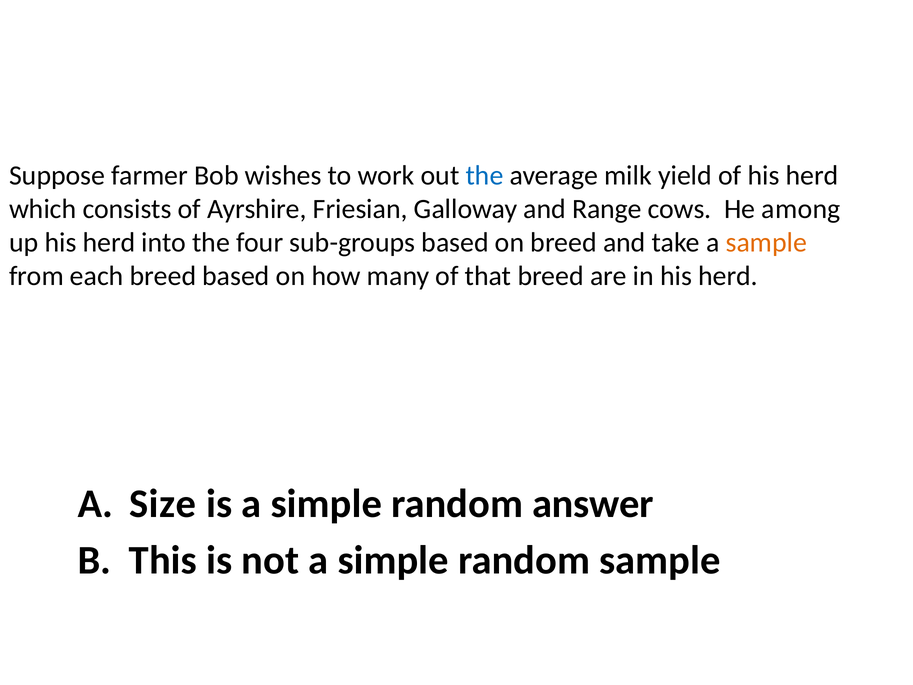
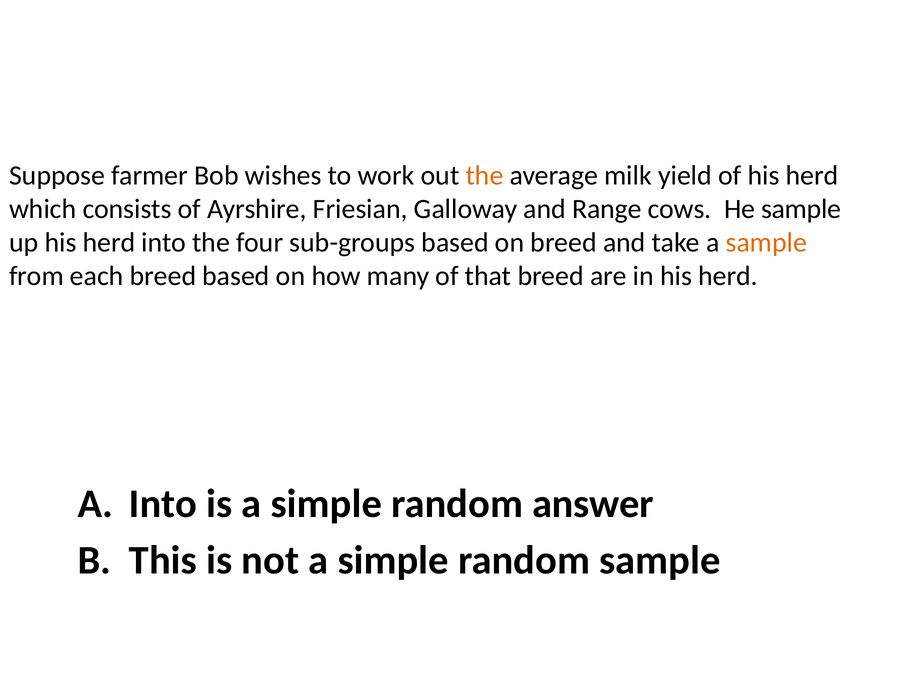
the at (485, 175) colour: blue -> orange
He among: among -> sample
A Size: Size -> Into
